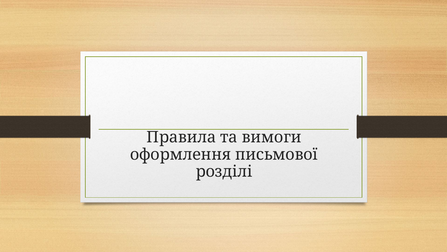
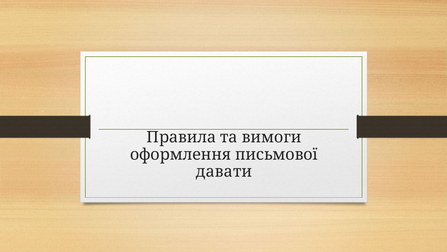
розділі: розділі -> давати
